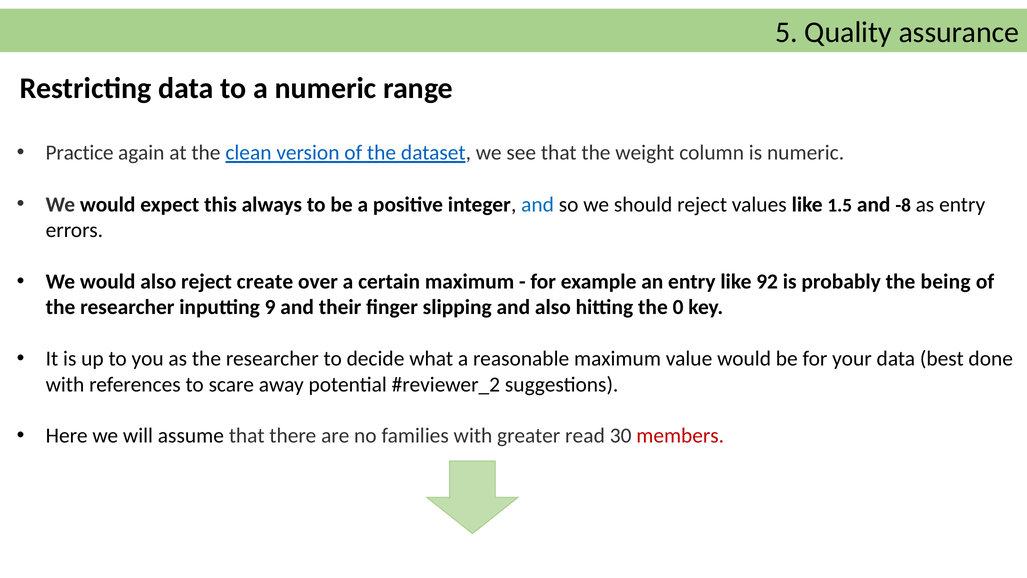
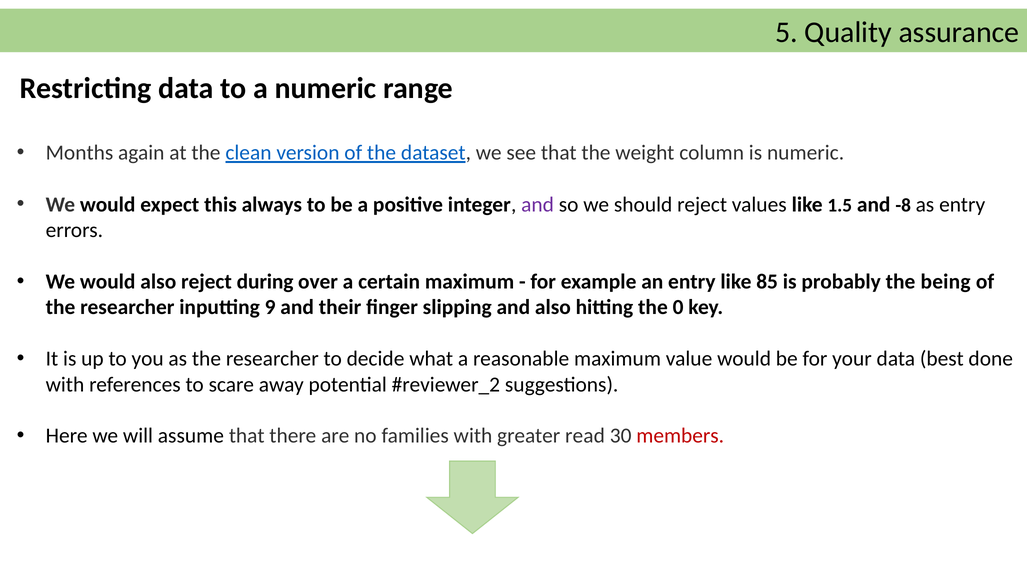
Practice: Practice -> Months
and at (538, 204) colour: blue -> purple
create: create -> during
92: 92 -> 85
